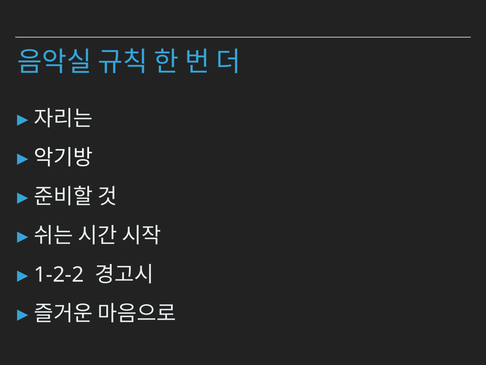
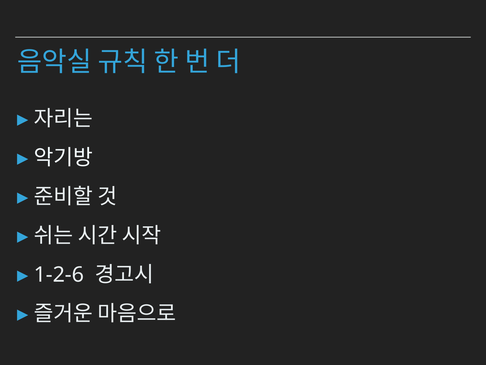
1-2-2: 1-2-2 -> 1-2-6
